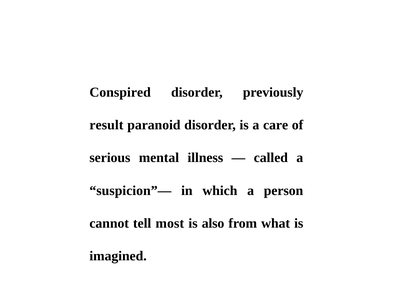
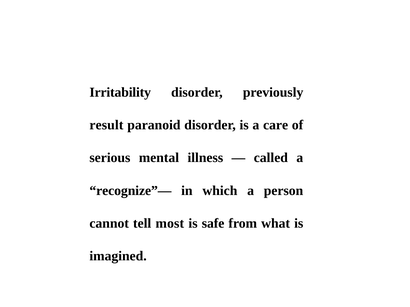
Conspired: Conspired -> Irritability
suspicion”—: suspicion”— -> recognize”—
also: also -> safe
